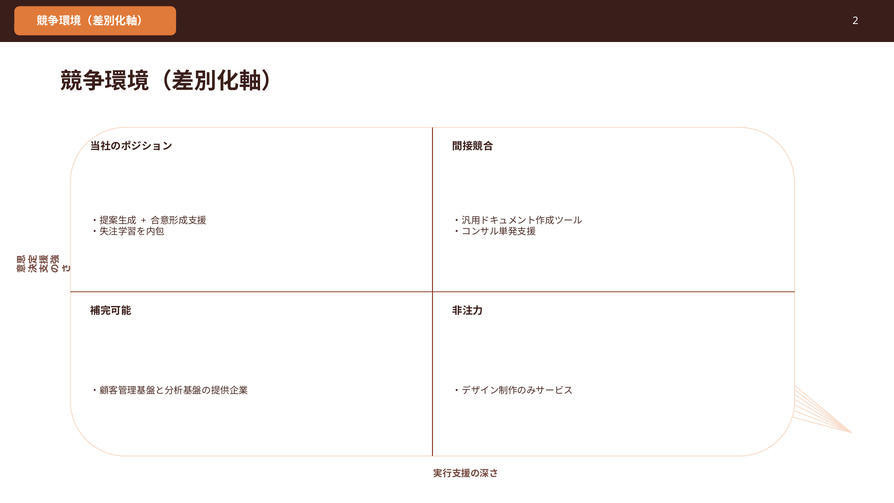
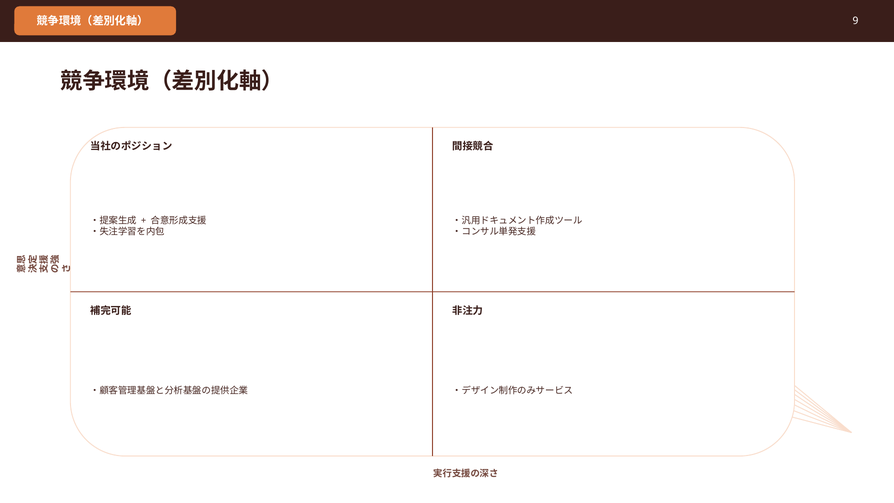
2: 2 -> 9
